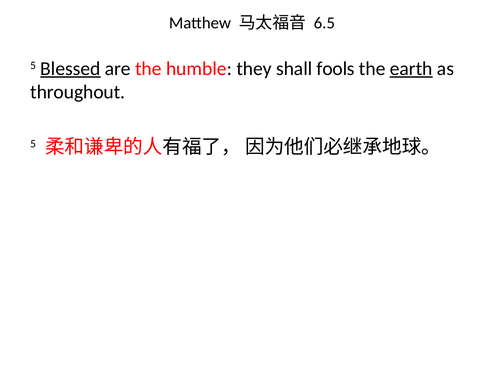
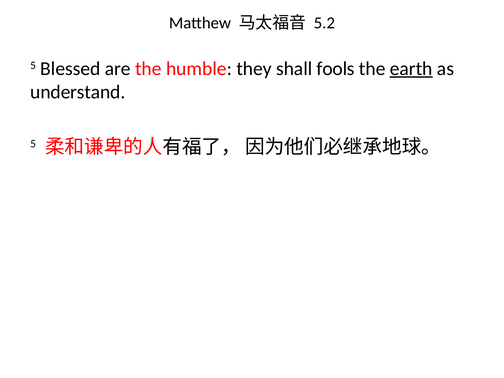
6.5: 6.5 -> 5.2
Blessed underline: present -> none
throughout: throughout -> understand
